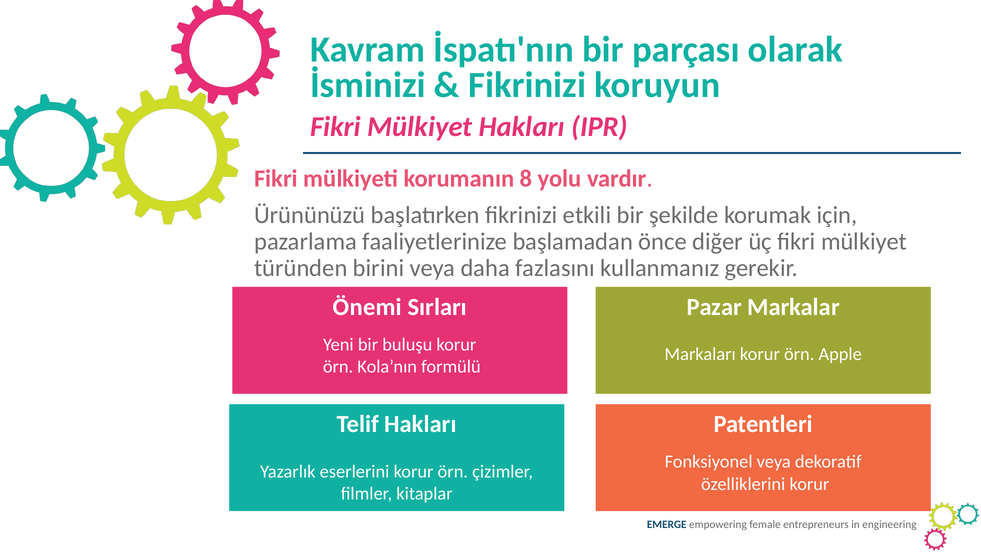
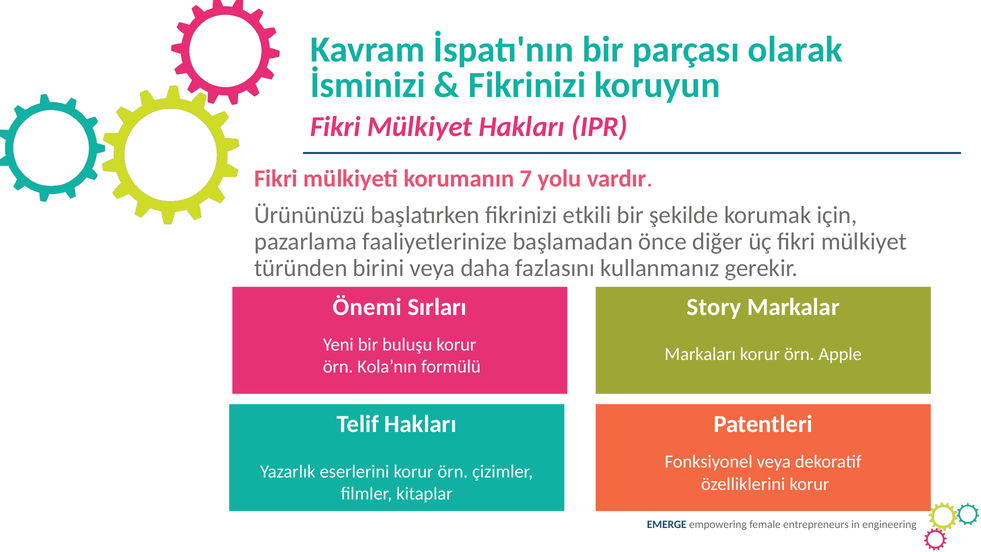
8: 8 -> 7
Pazar: Pazar -> Story
